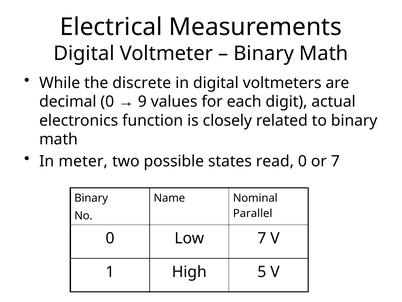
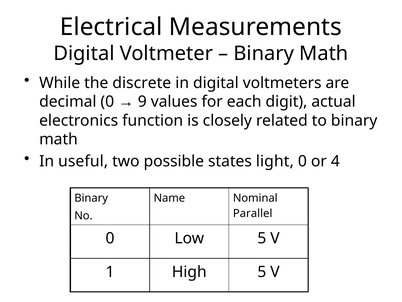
meter: meter -> useful
read: read -> light
or 7: 7 -> 4
Low 7: 7 -> 5
